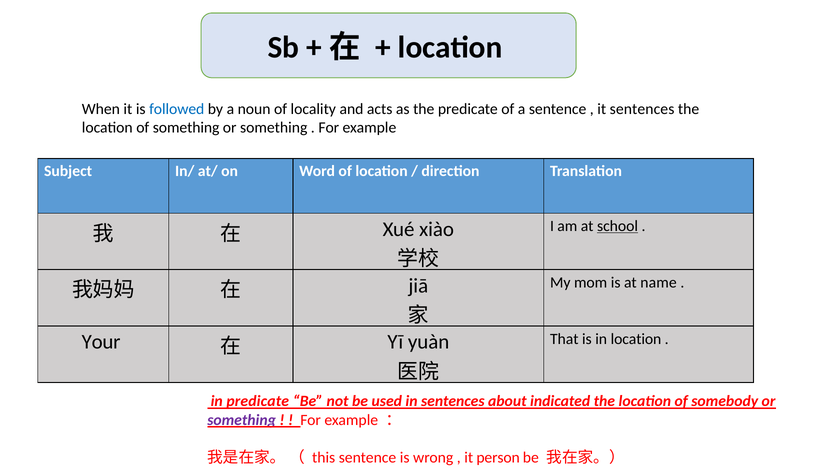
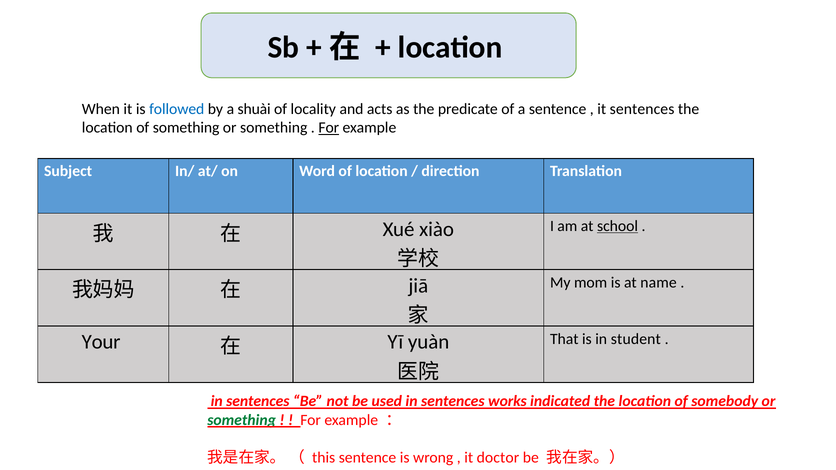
noun: noun -> shuài
For at (329, 128) underline: none -> present
in location: location -> student
predicate at (258, 402): predicate -> sentences
about: about -> works
something at (242, 420) colour: purple -> green
person: person -> doctor
